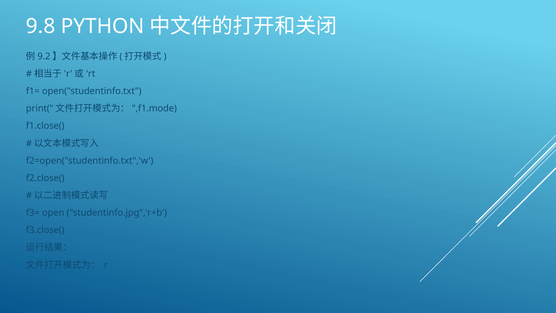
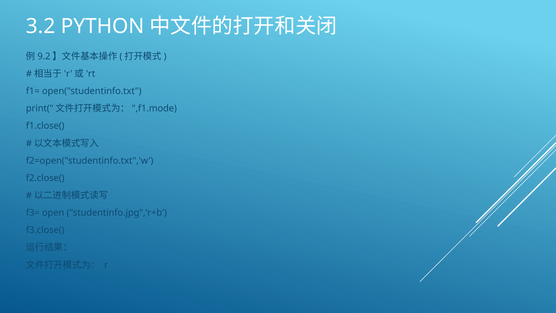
9.8: 9.8 -> 3.2
